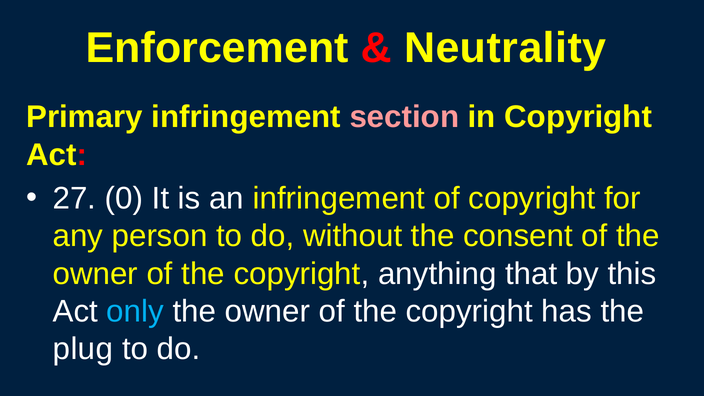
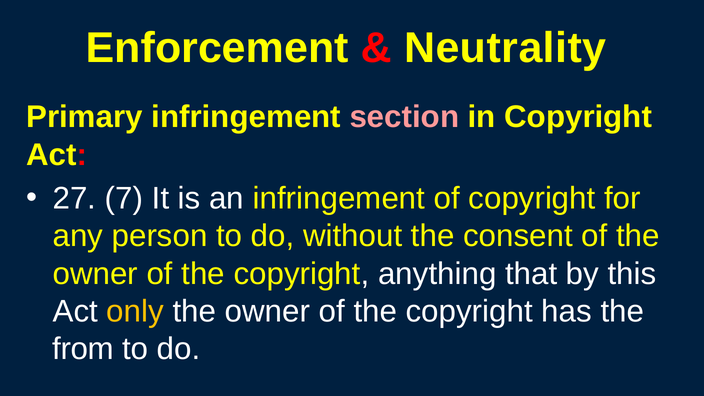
0: 0 -> 7
only colour: light blue -> yellow
plug: plug -> from
